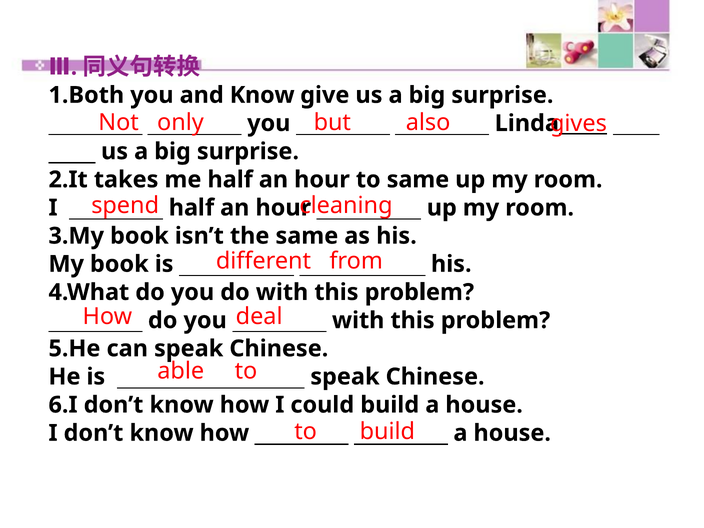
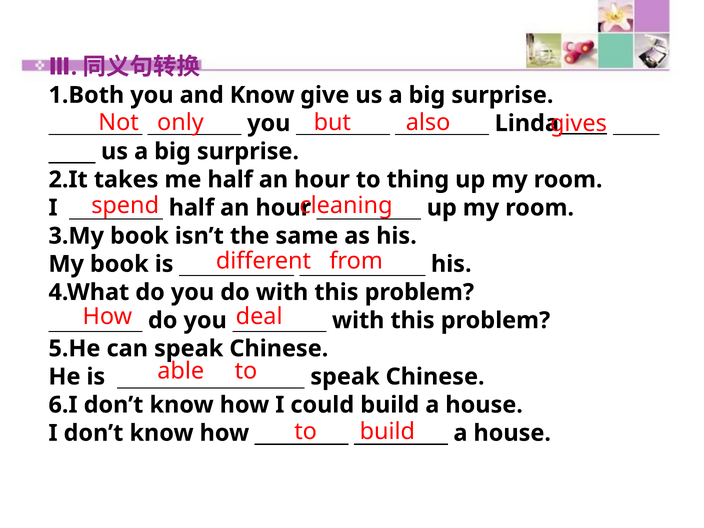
to same: same -> thing
